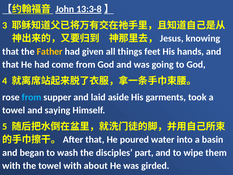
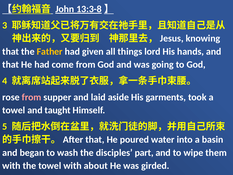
feet: feet -> lord
from at (32, 97) colour: light blue -> pink
saying: saying -> taught
